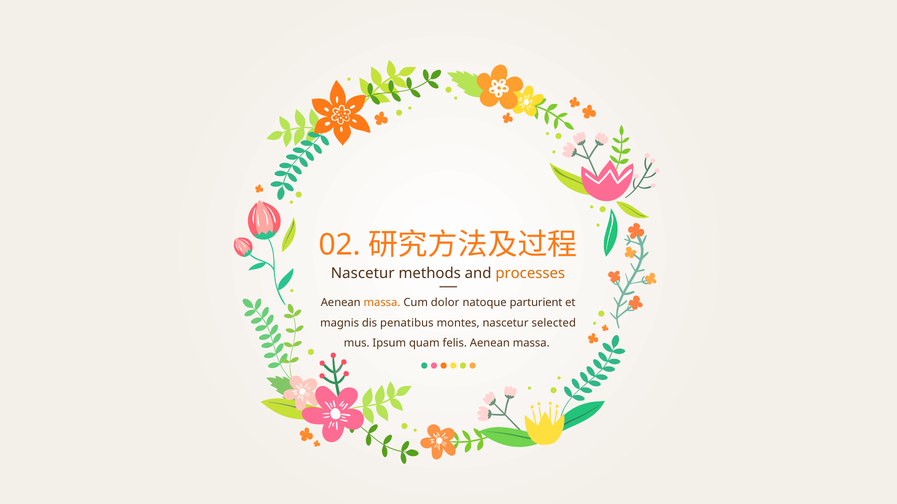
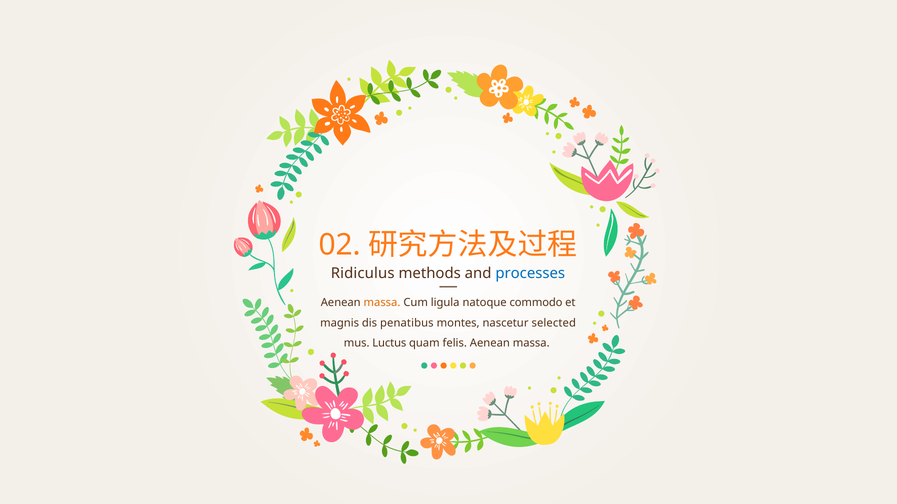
Nascetur at (363, 274): Nascetur -> Ridiculus
processes colour: orange -> blue
dolor: dolor -> ligula
parturient: parturient -> commodo
Ipsum: Ipsum -> Luctus
